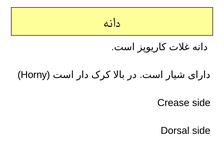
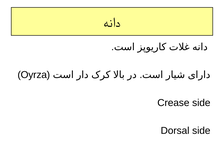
Horny: Horny -> Oyrza
